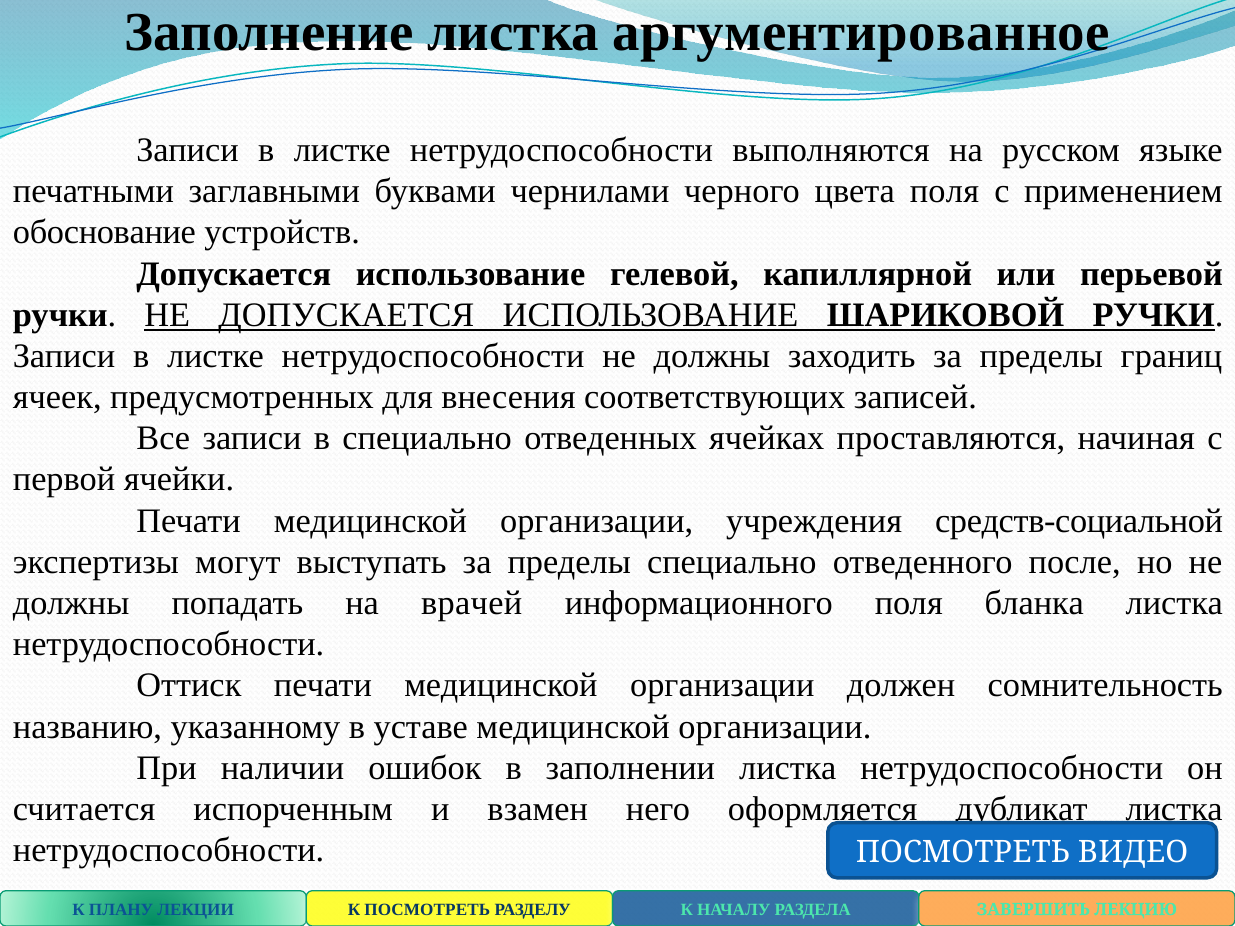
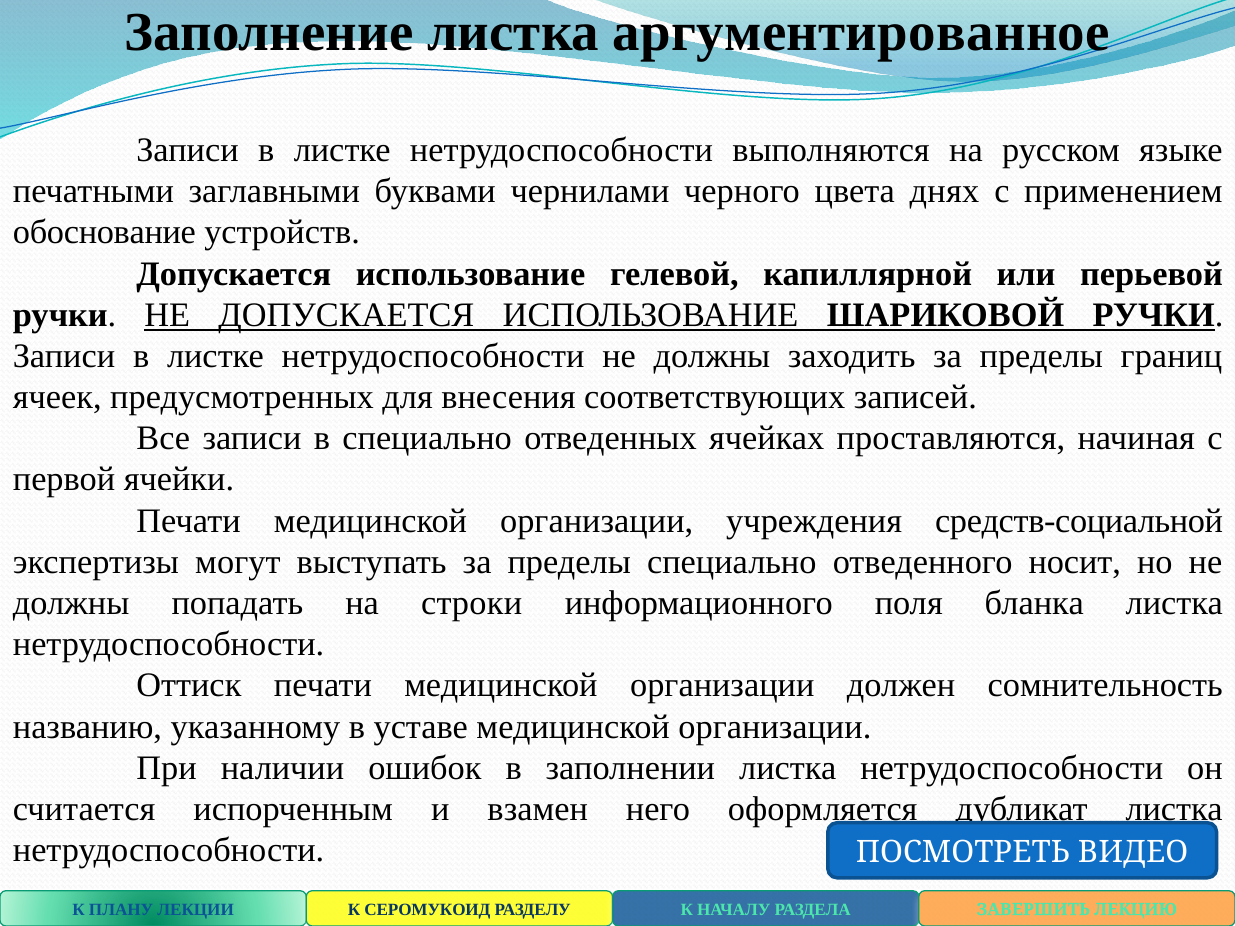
цвета поля: поля -> днях
после: после -> носит
врачей: врачей -> строки
К ПОСМОТРЕТЬ: ПОСМОТРЕТЬ -> СЕРОМУКОИД
